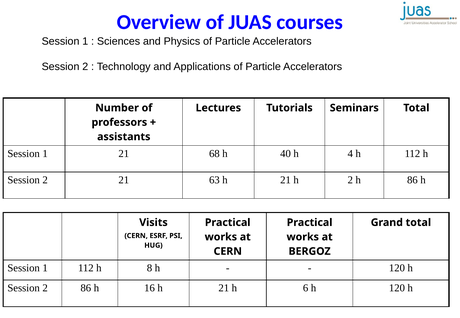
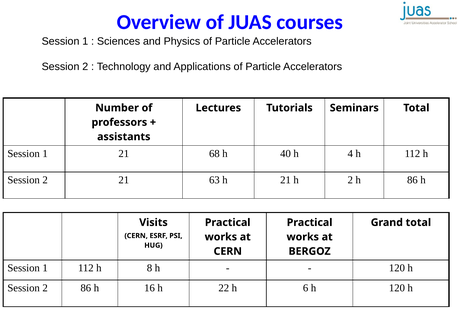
16 h 21: 21 -> 22
